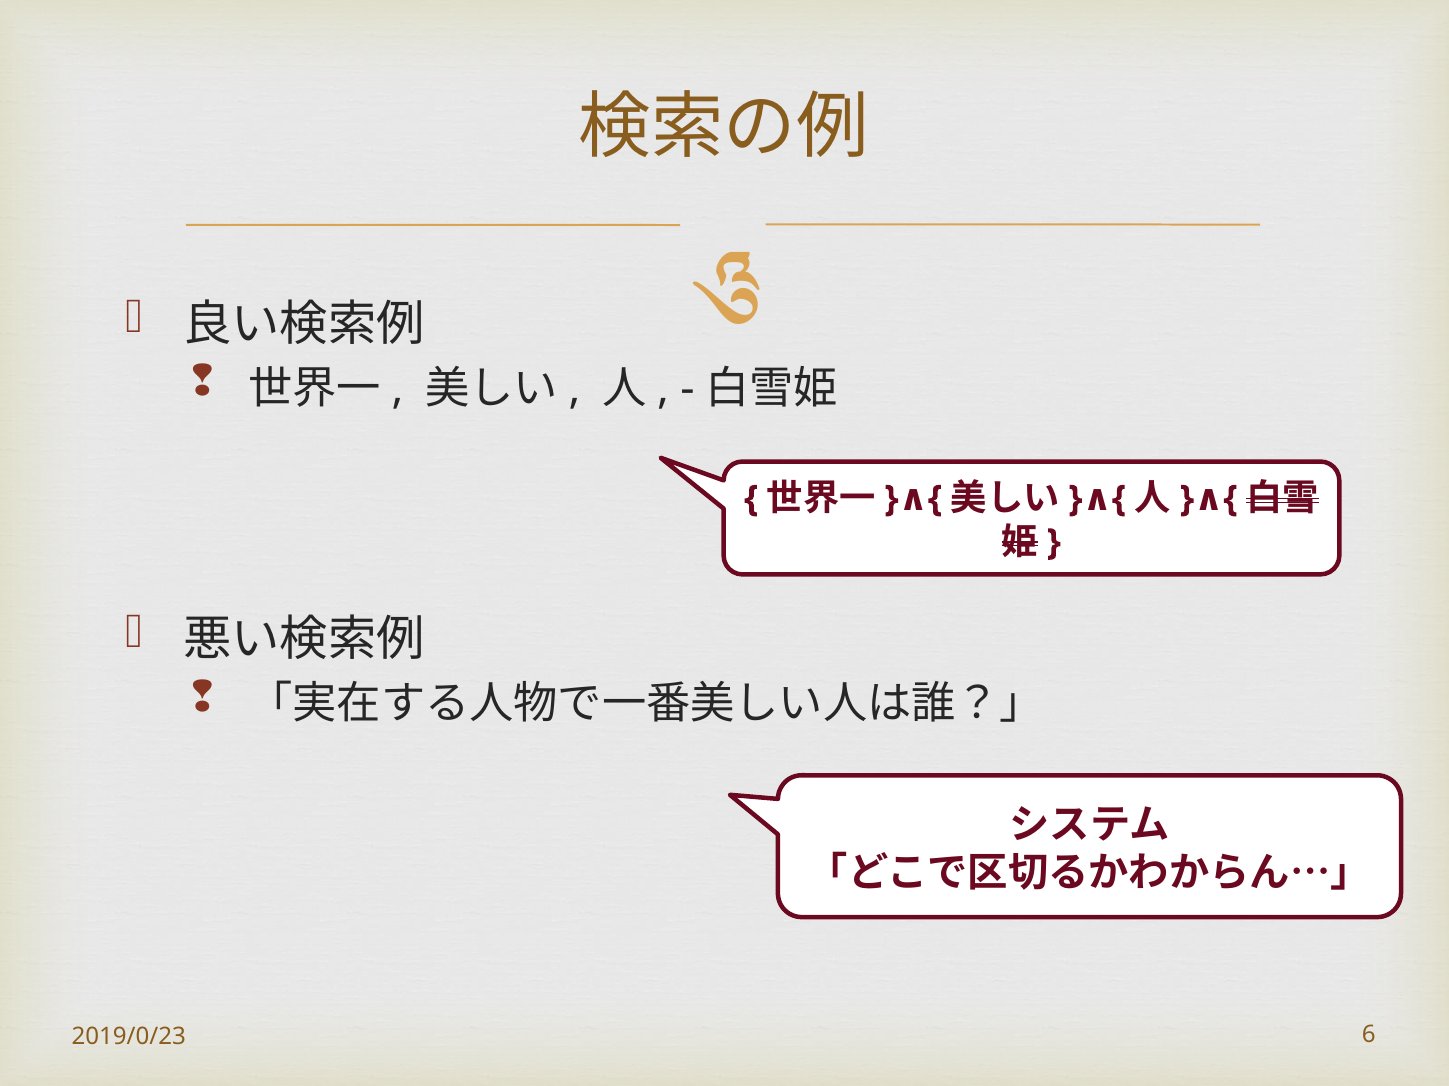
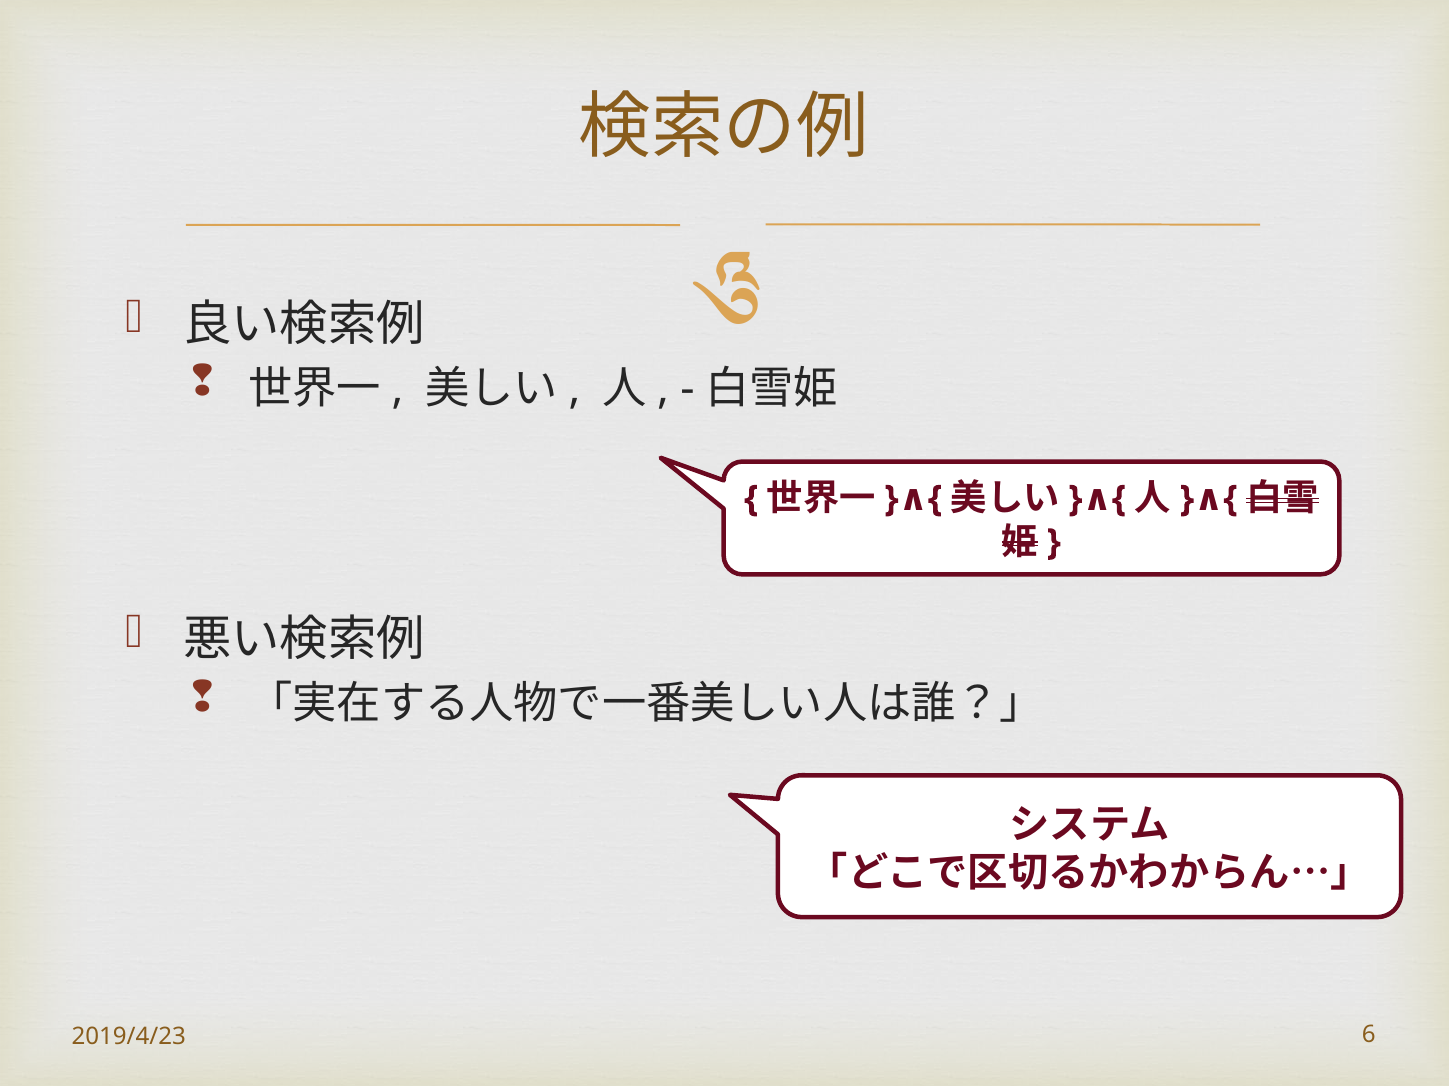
2019/0/23: 2019/0/23 -> 2019/4/23
